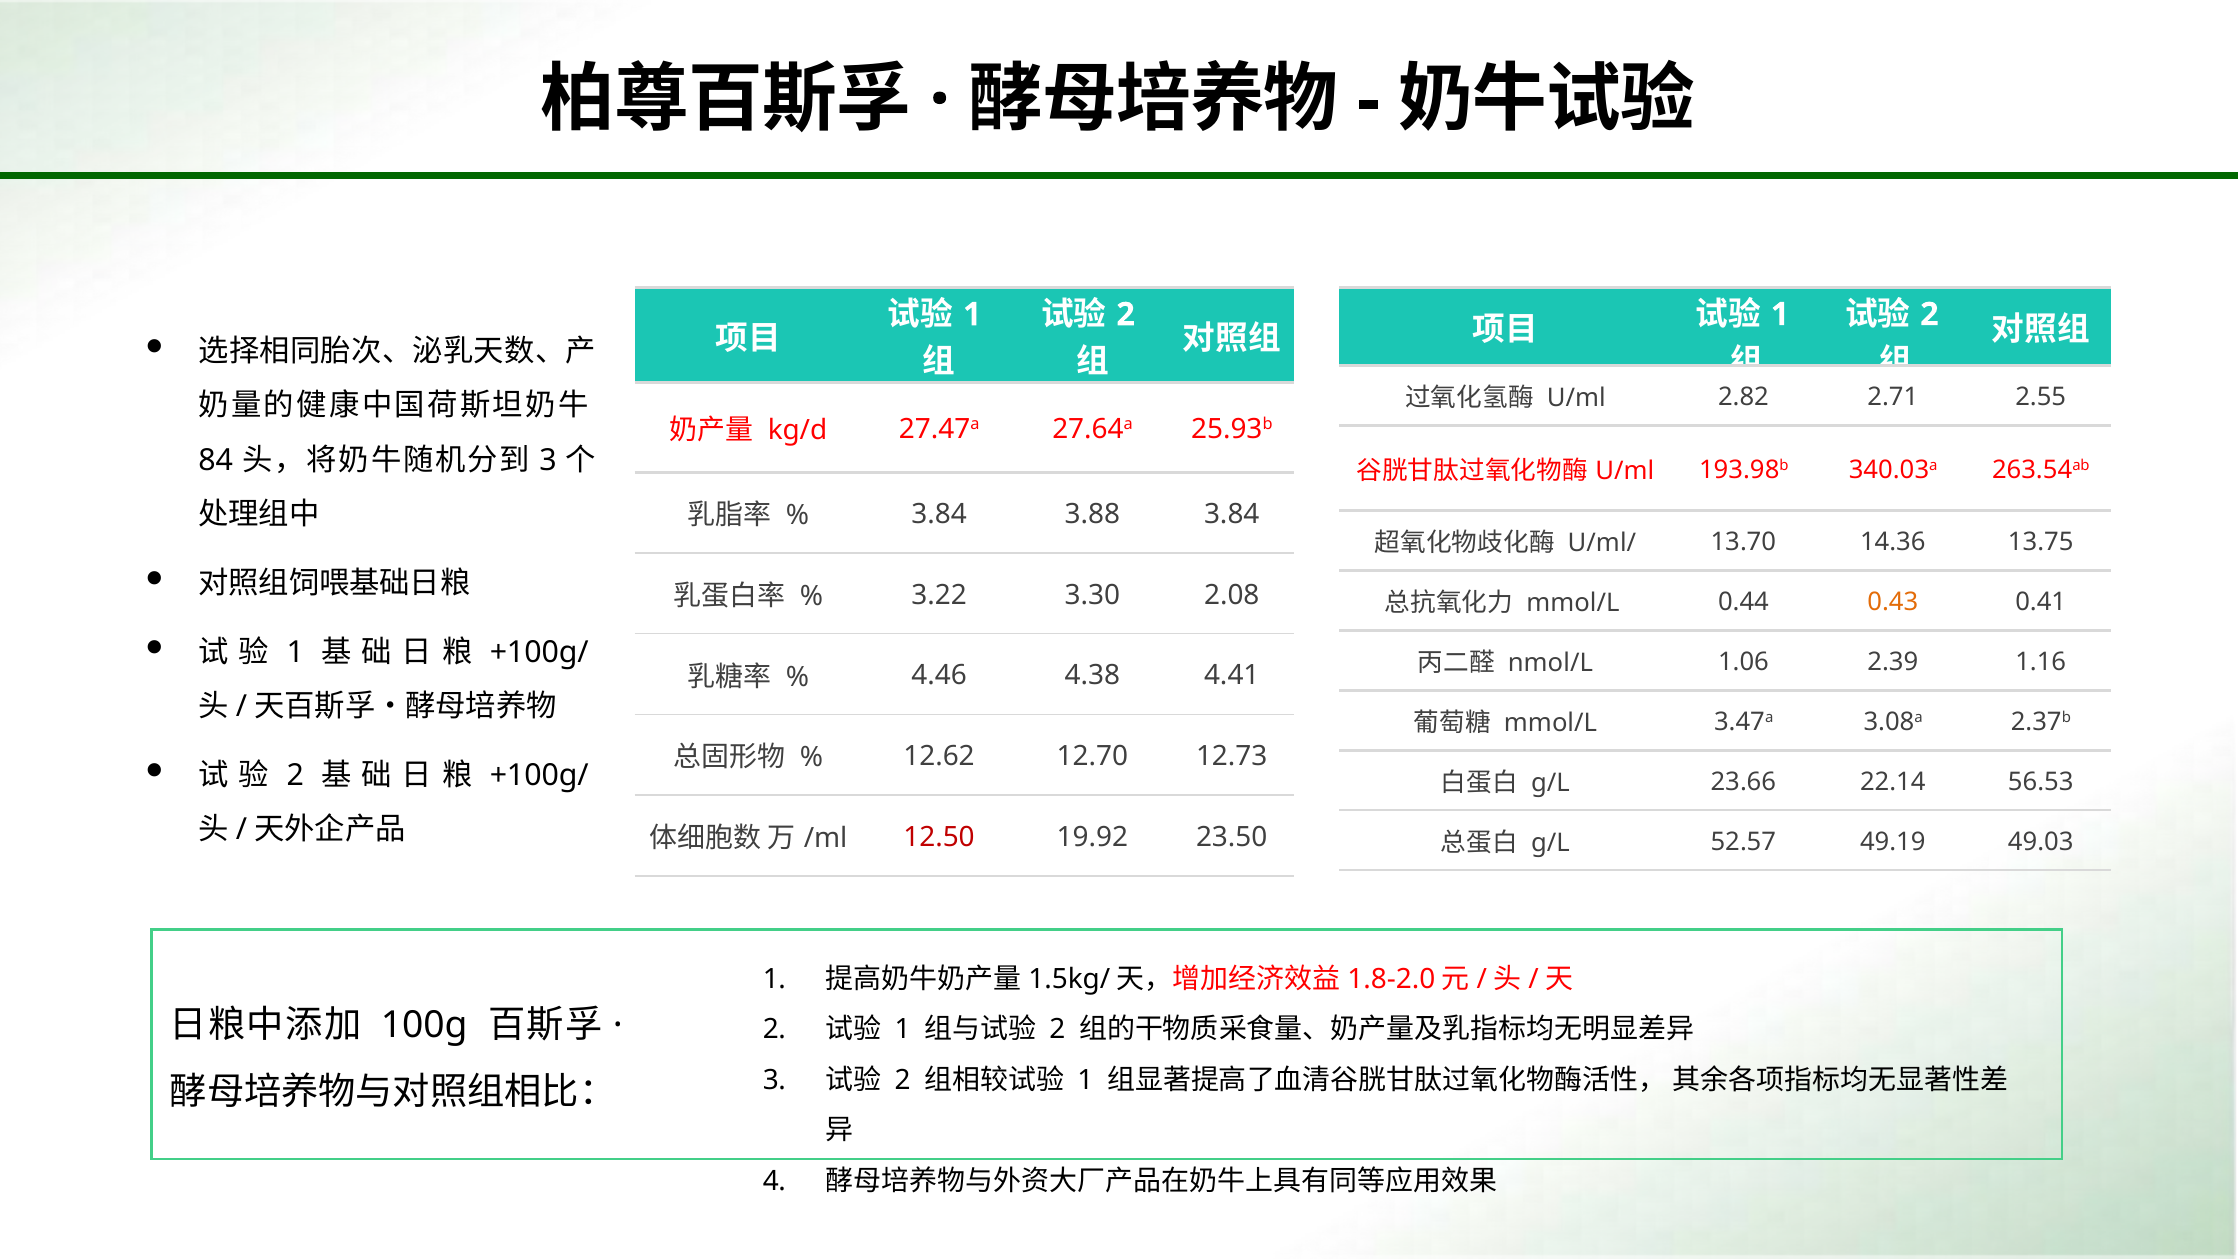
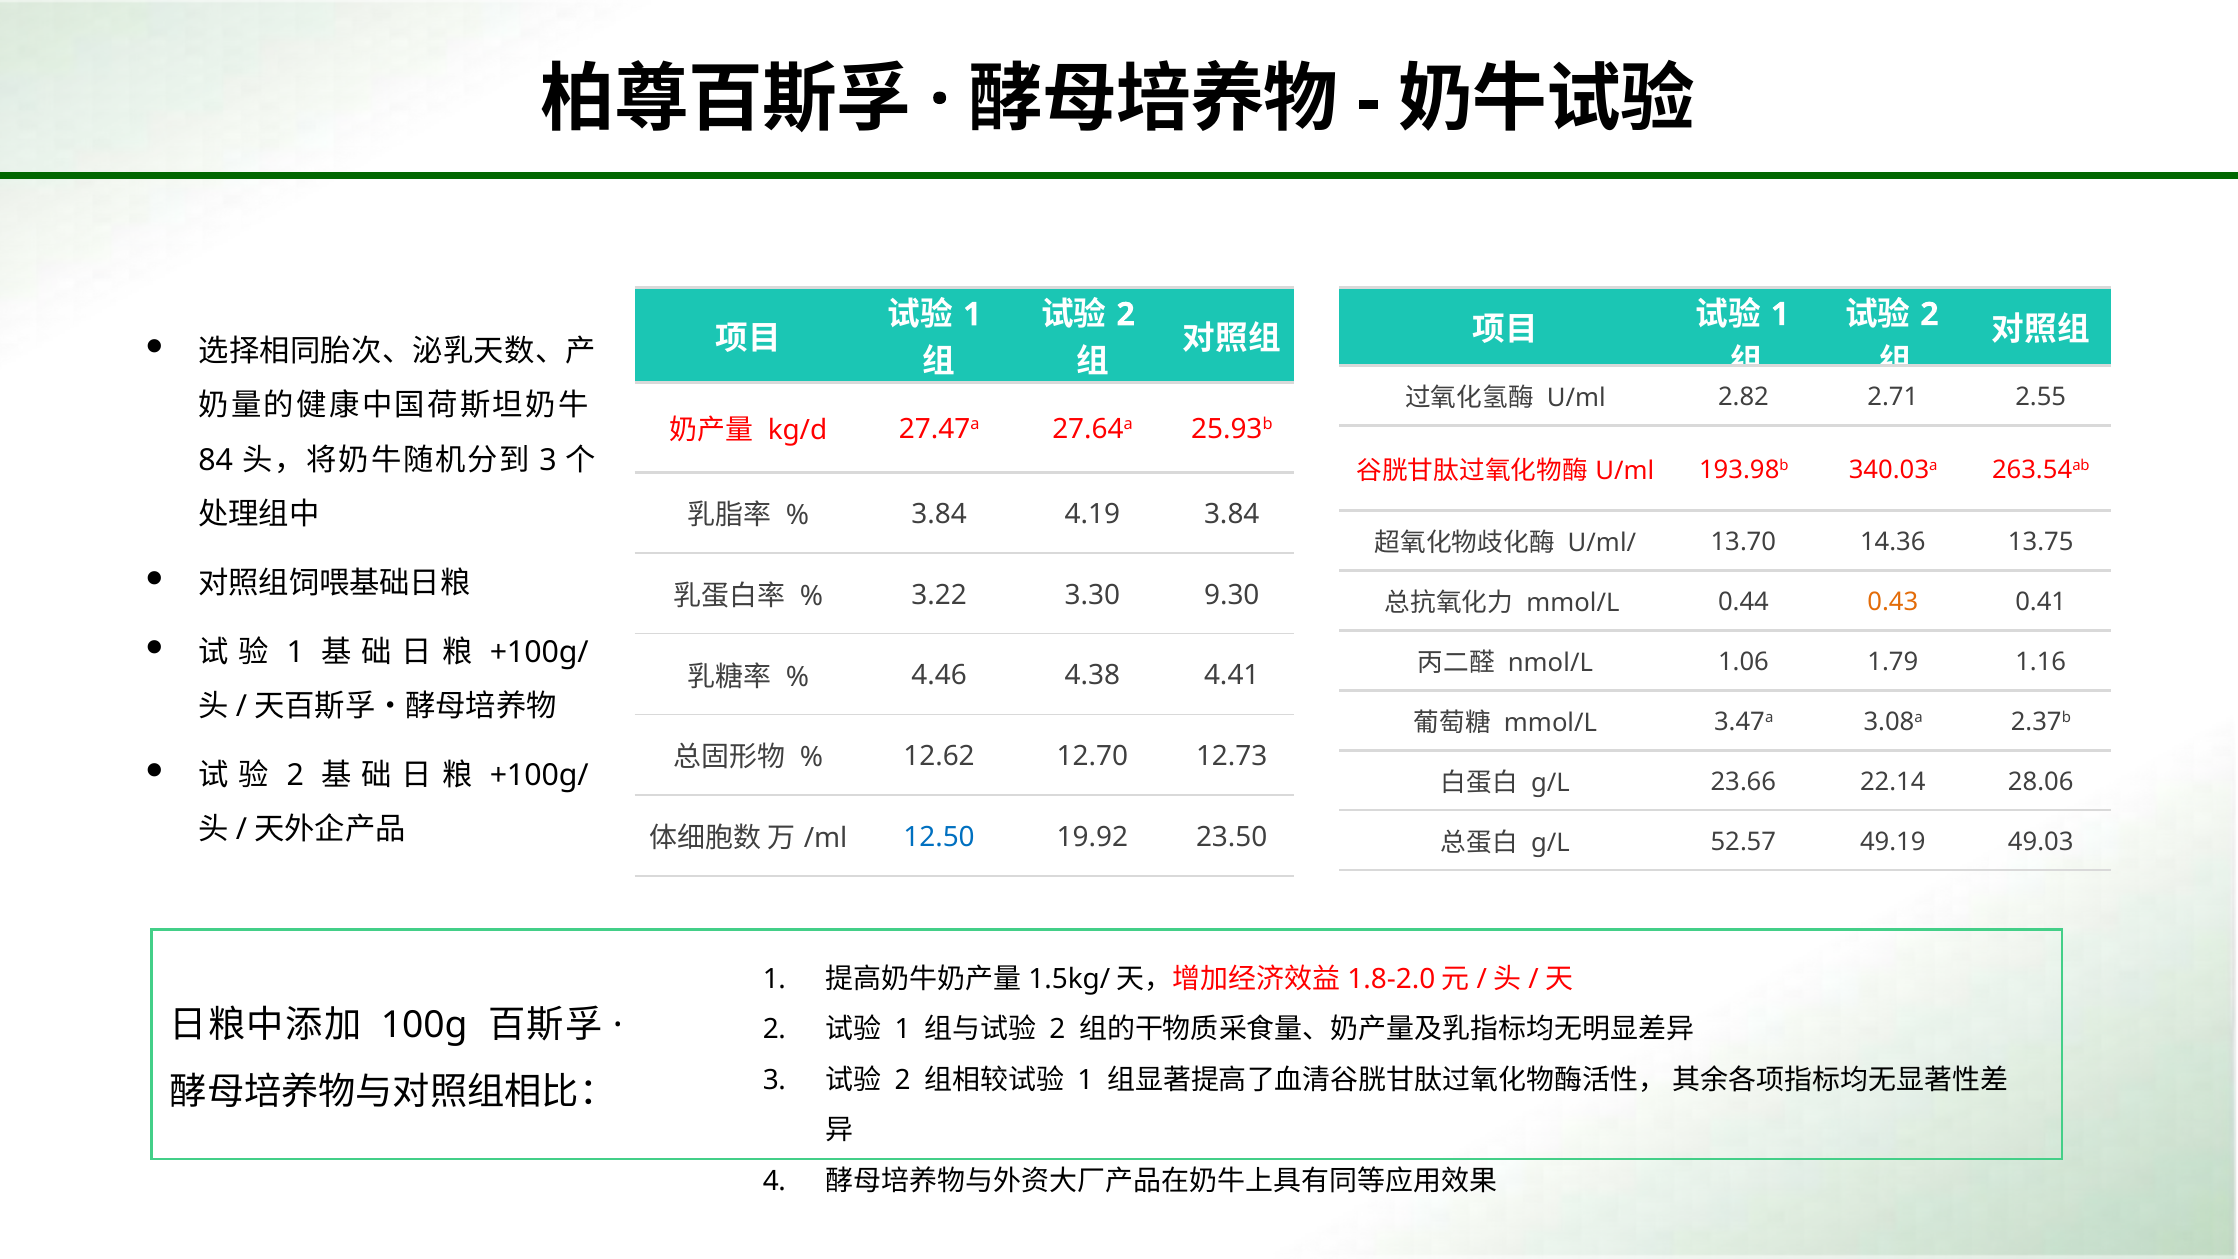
3.88: 3.88 -> 4.19
2.08: 2.08 -> 9.30
2.39: 2.39 -> 1.79
56.53: 56.53 -> 28.06
12.50 colour: red -> blue
